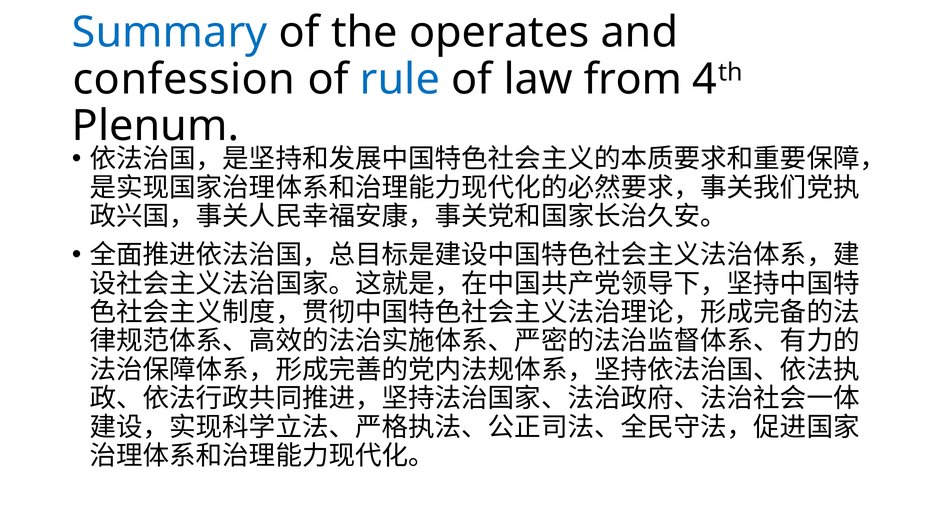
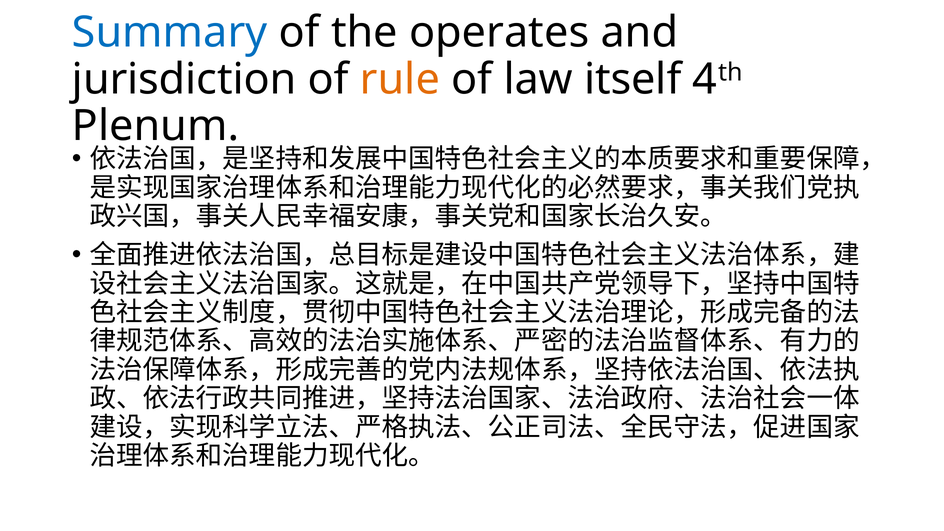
confession: confession -> jurisdiction
rule colour: blue -> orange
from: from -> itself
